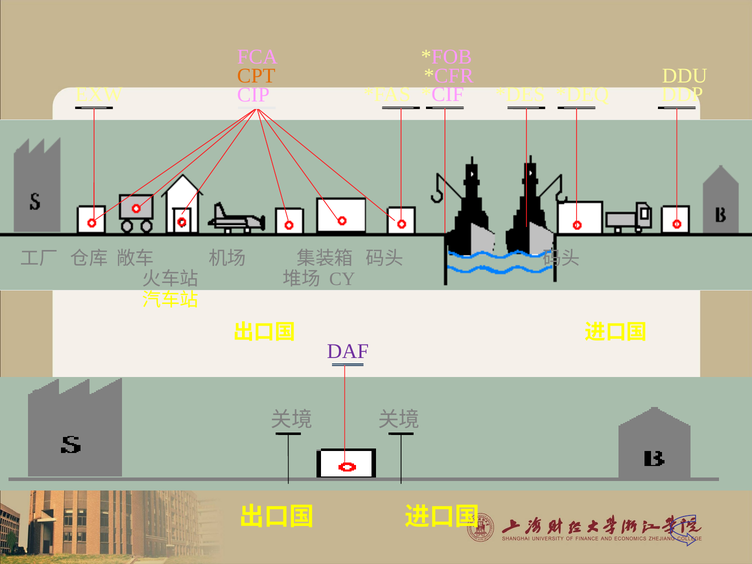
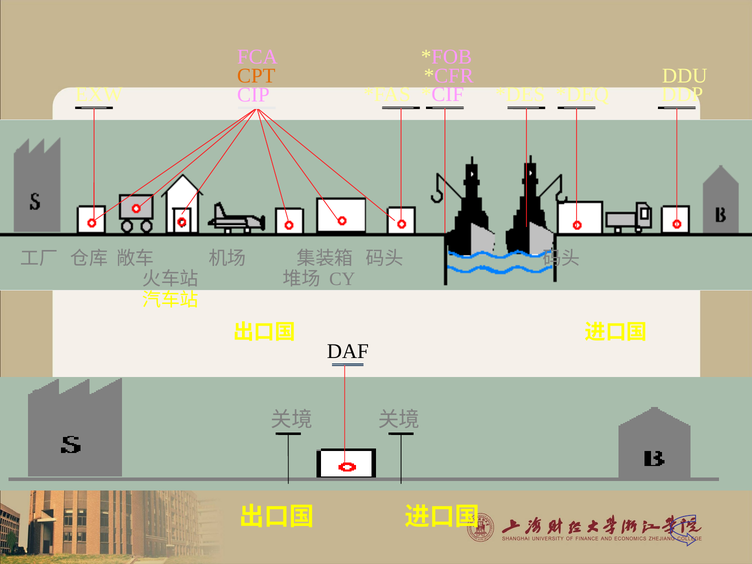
DAF colour: purple -> black
